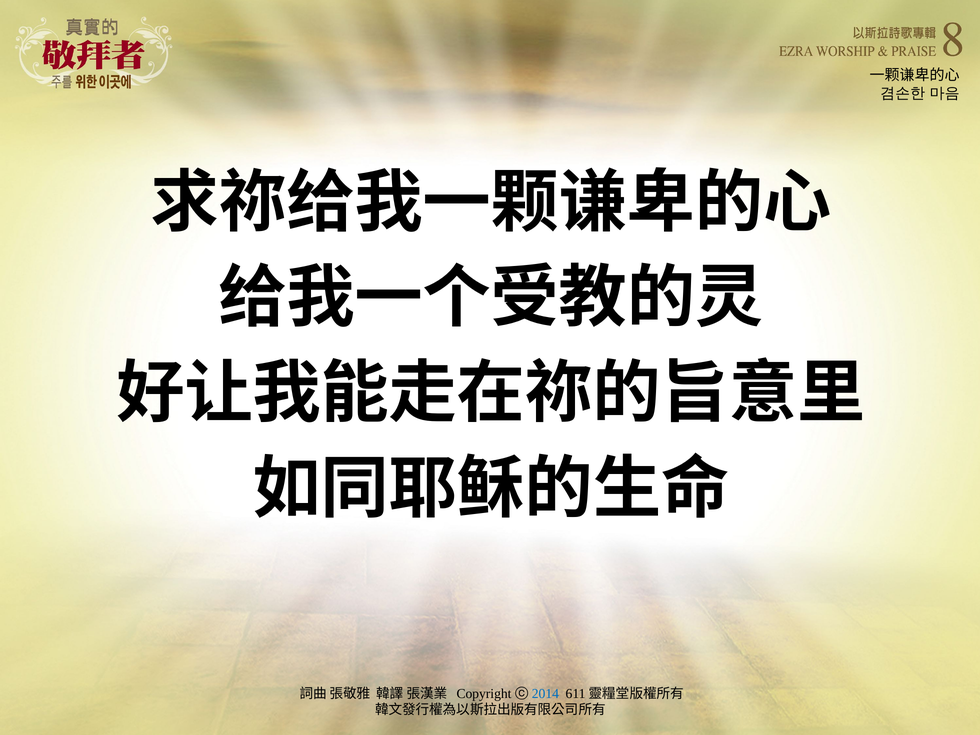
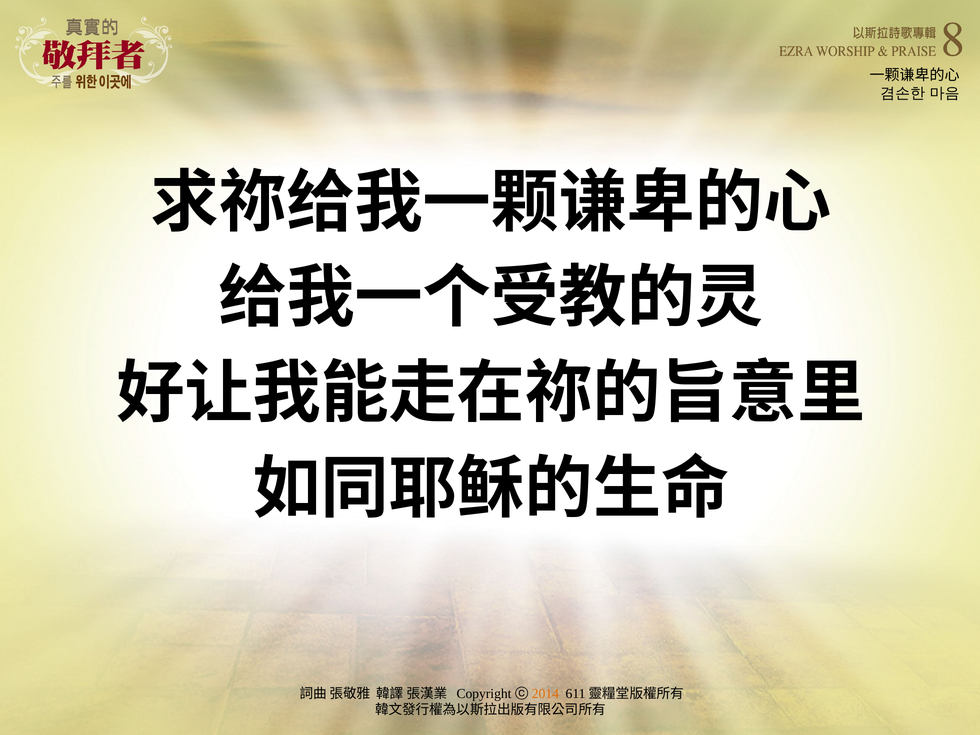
2014 colour: blue -> orange
